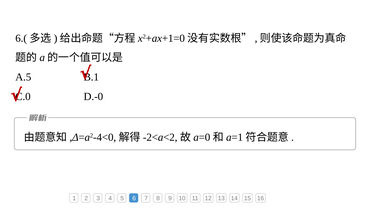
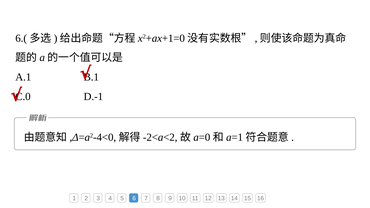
A.5: A.5 -> A.1
D.-0: D.-0 -> D.-1
